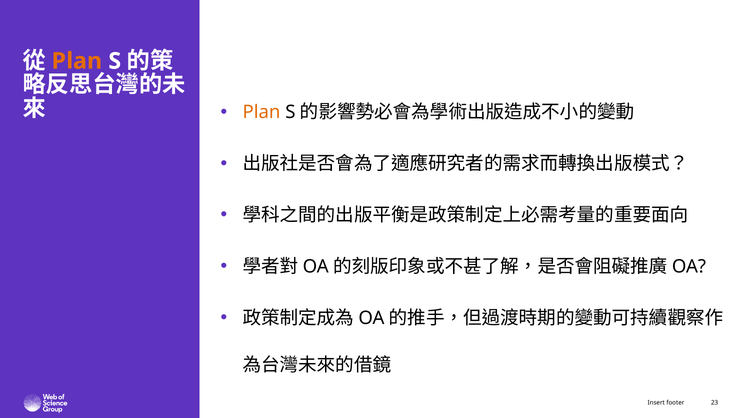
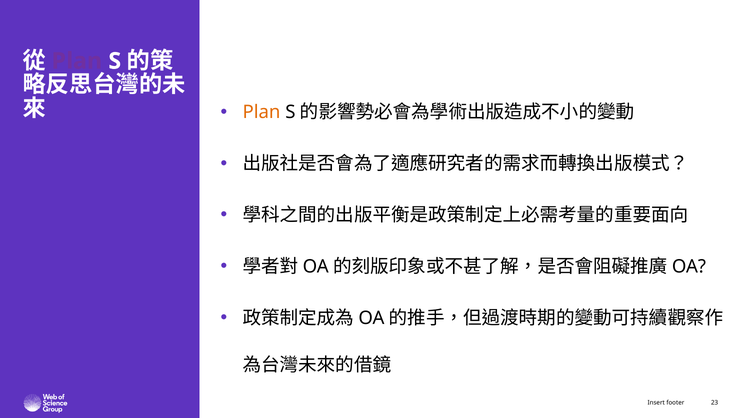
Plan at (77, 61) colour: orange -> purple
